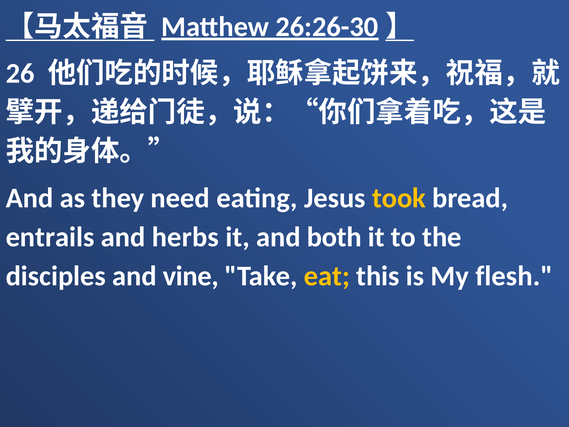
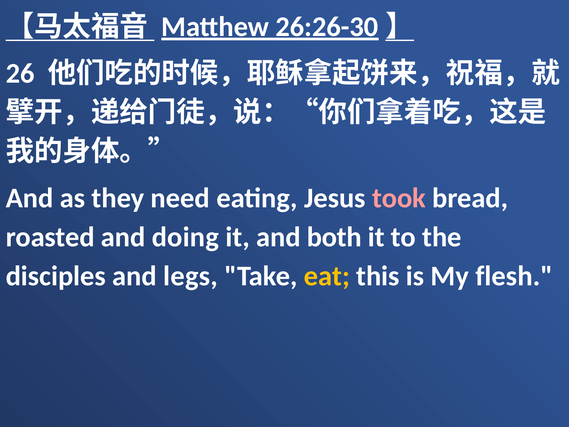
took colour: yellow -> pink
entrails: entrails -> roasted
herbs: herbs -> doing
vine: vine -> legs
